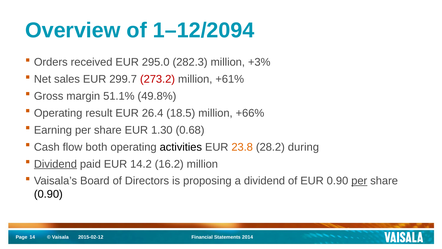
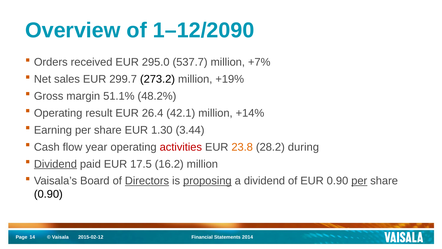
1–12/2094: 1–12/2094 -> 1–12/2090
282.3: 282.3 -> 537.7
+3%: +3% -> +7%
273.2 colour: red -> black
+61%: +61% -> +19%
49.8%: 49.8% -> 48.2%
18.5: 18.5 -> 42.1
+66%: +66% -> +14%
0.68: 0.68 -> 3.44
both: both -> year
activities colour: black -> red
14.2: 14.2 -> 17.5
Directors underline: none -> present
proposing underline: none -> present
